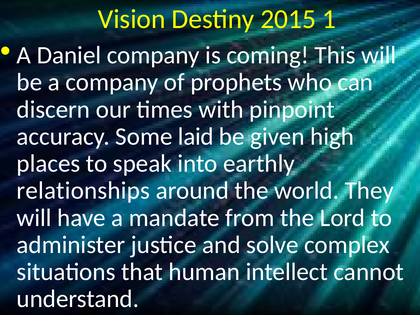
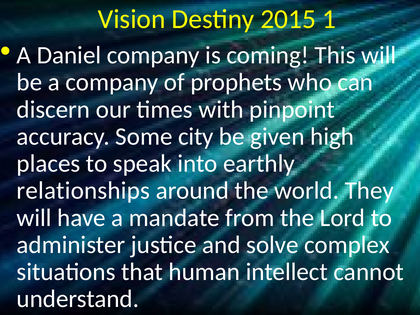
laid: laid -> city
